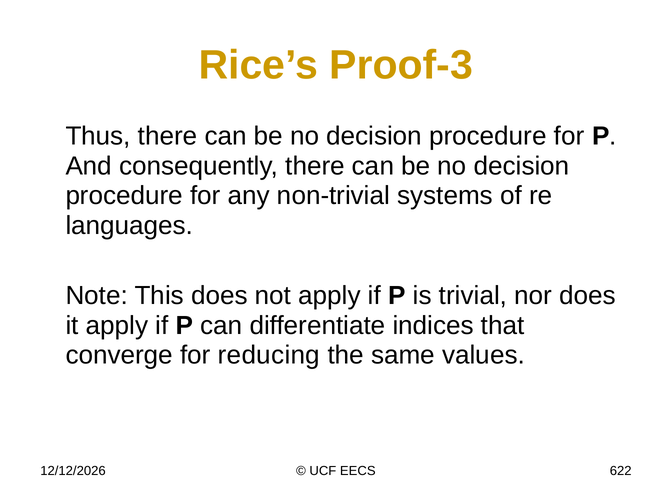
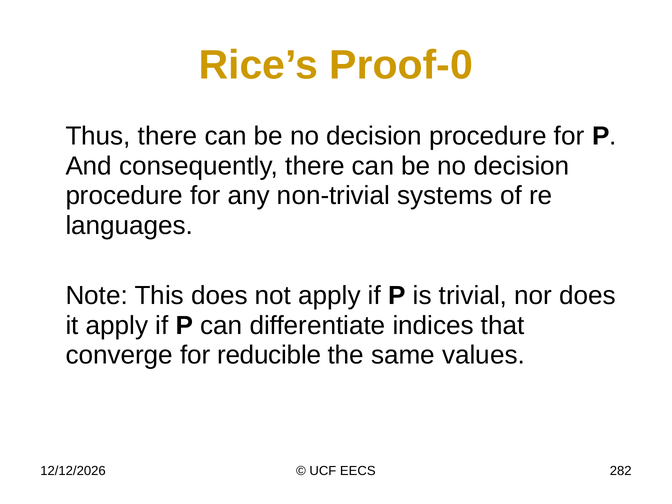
Proof-3: Proof-3 -> Proof-0
reducing: reducing -> reducible
622: 622 -> 282
